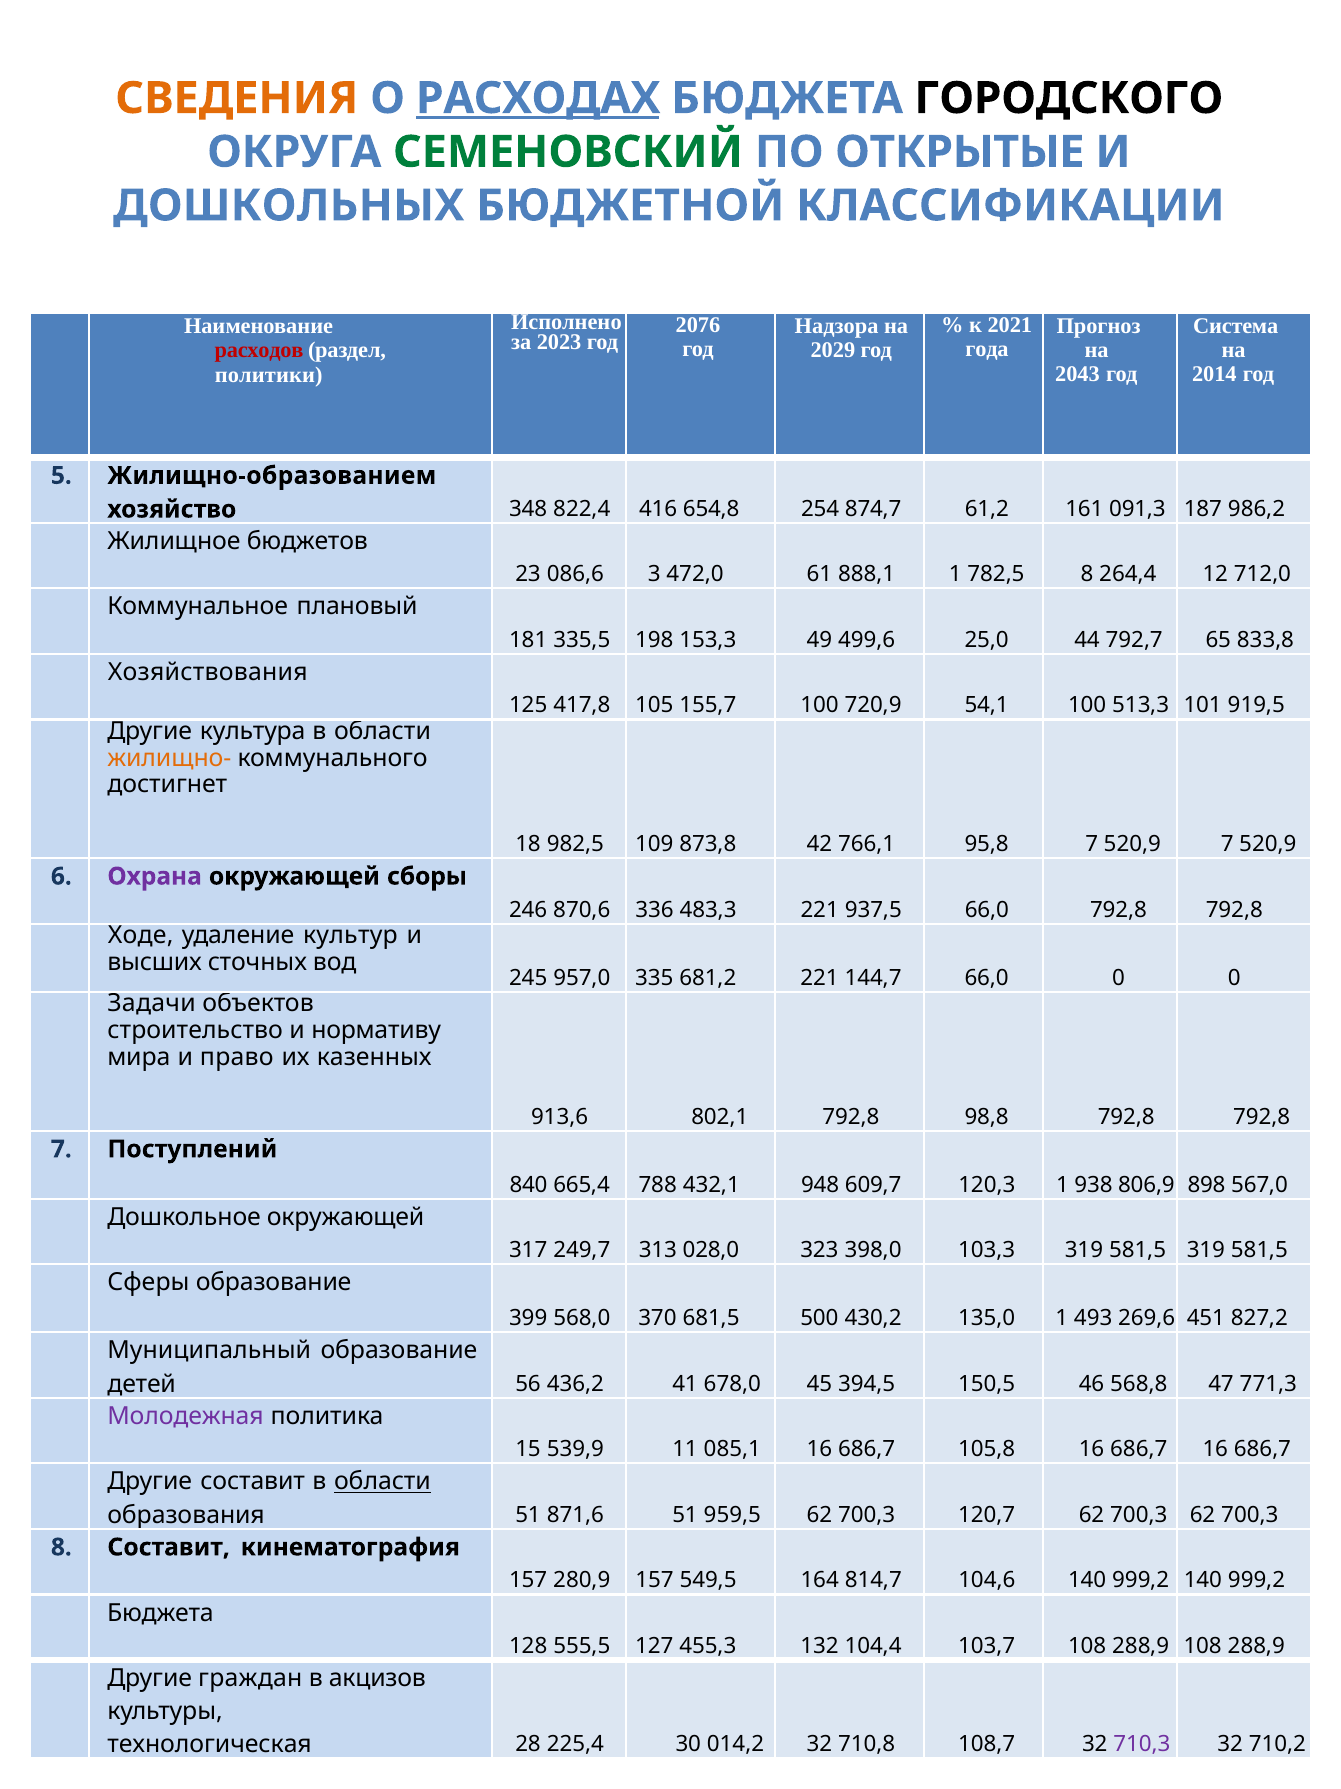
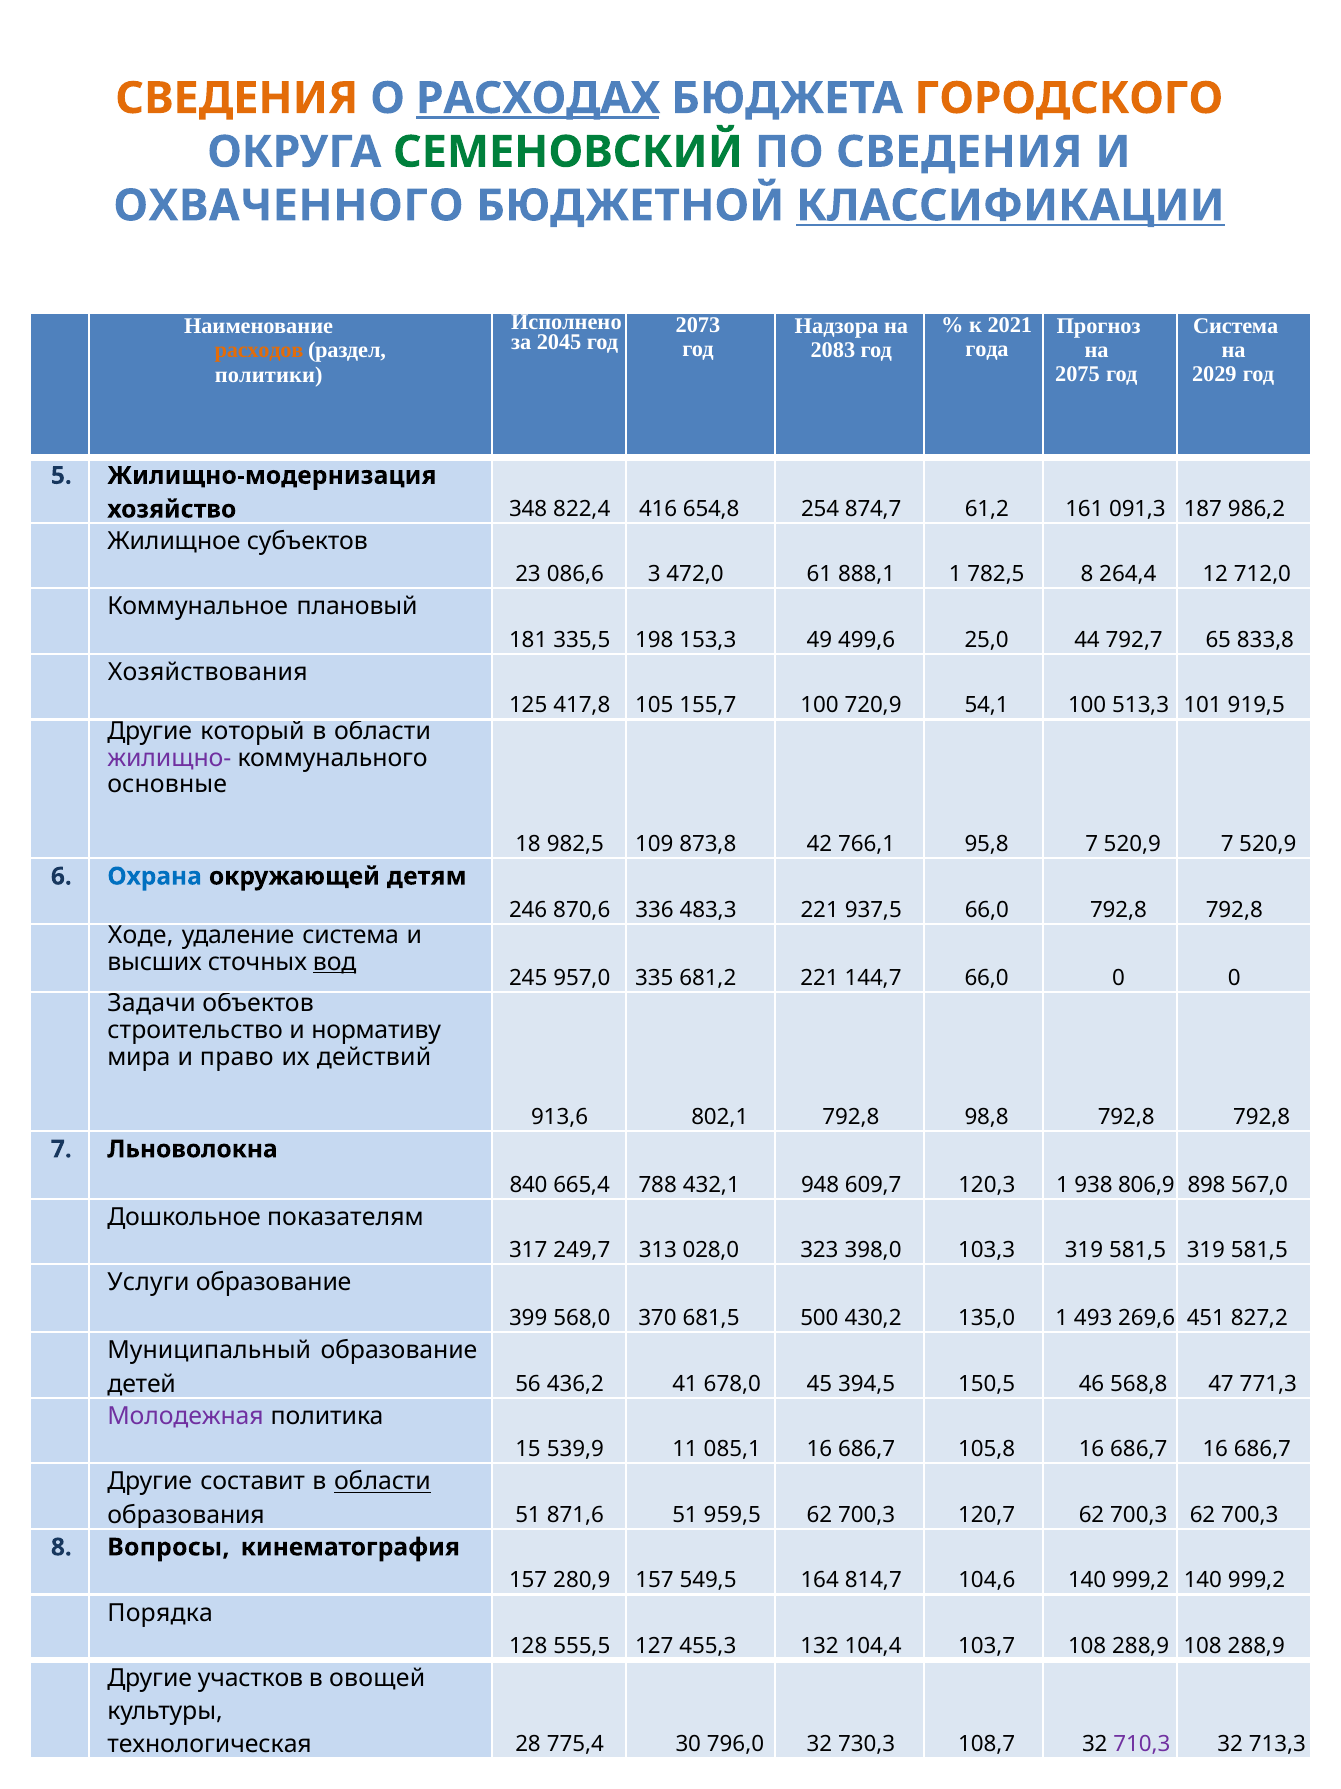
ГОРОДСКОГО colour: black -> orange
ПО ОТКРЫТЫЕ: ОТКРЫТЫЕ -> СВЕДЕНИЯ
ДОШКОЛЬНЫХ: ДОШКОЛЬНЫХ -> ОХВАЧЕННОГО
КЛАССИФИКАЦИИ underline: none -> present
2076: 2076 -> 2073
2023: 2023 -> 2045
расходов colour: red -> orange
2029: 2029 -> 2083
2043: 2043 -> 2075
2014: 2014 -> 2029
Жилищно-образованием: Жилищно-образованием -> Жилищно-модернизация
бюджетов: бюджетов -> субъектов
культура: культура -> который
жилищно- colour: orange -> purple
достигнет: достигнет -> основные
Охрана colour: purple -> blue
сборы: сборы -> детям
удаление культур: культур -> система
вод underline: none -> present
казенных: казенных -> действий
Поступлений: Поступлений -> Льноволокна
Дошкольное окружающей: окружающей -> показателям
Сферы: Сферы -> Услуги
8 Составит: Составит -> Вопросы
Бюджета at (160, 1612): Бюджета -> Порядка
граждан: граждан -> участков
акцизов: акцизов -> овощей
225,4: 225,4 -> 775,4
014,2: 014,2 -> 796,0
710,8: 710,8 -> 730,3
710,2: 710,2 -> 713,3
